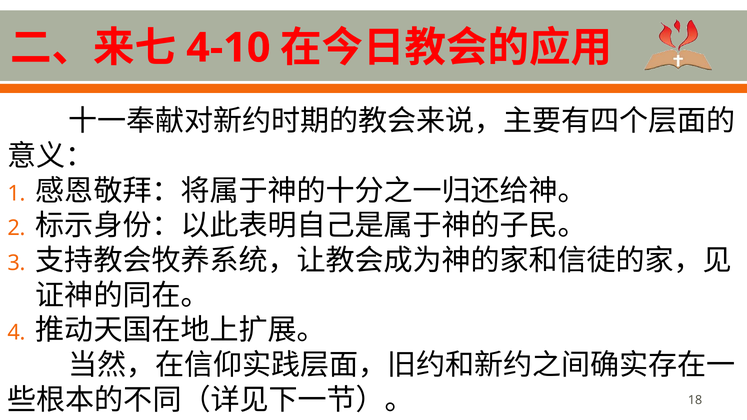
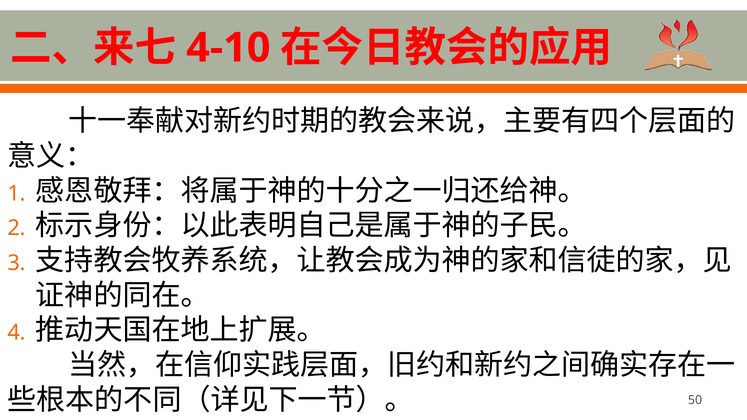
18: 18 -> 50
